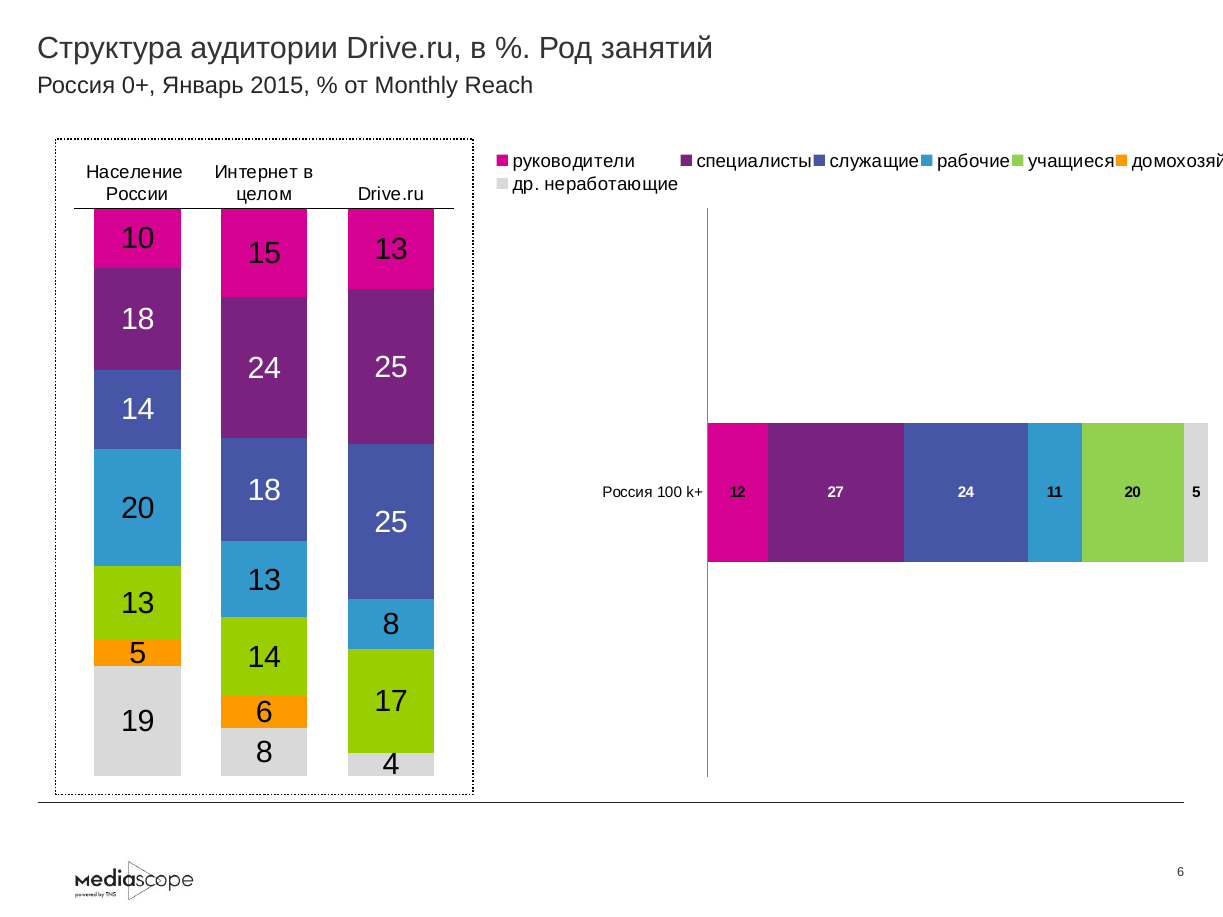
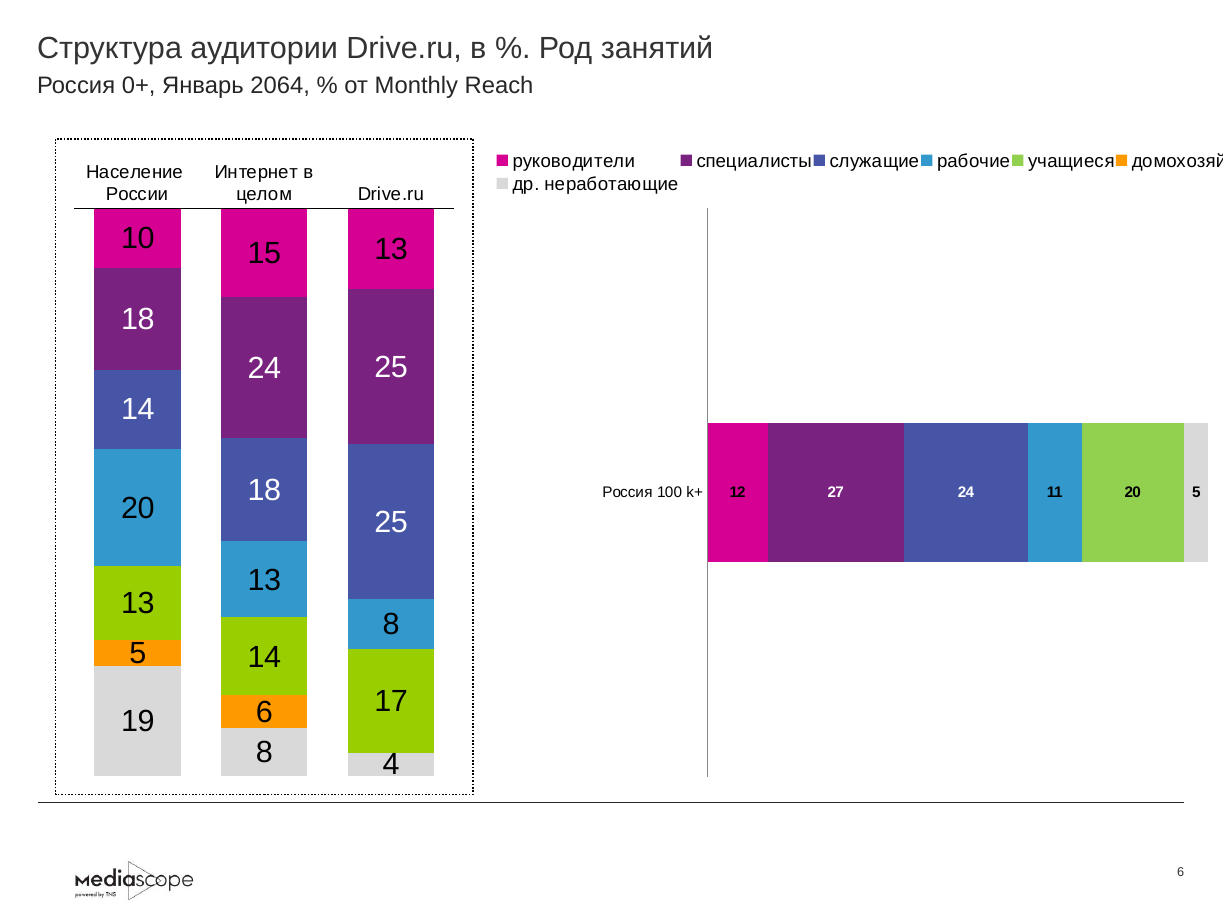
2015: 2015 -> 2064
